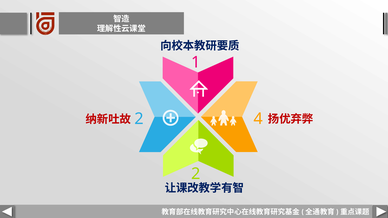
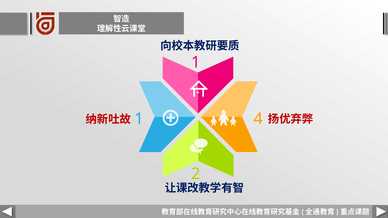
2 at (139, 119): 2 -> 1
